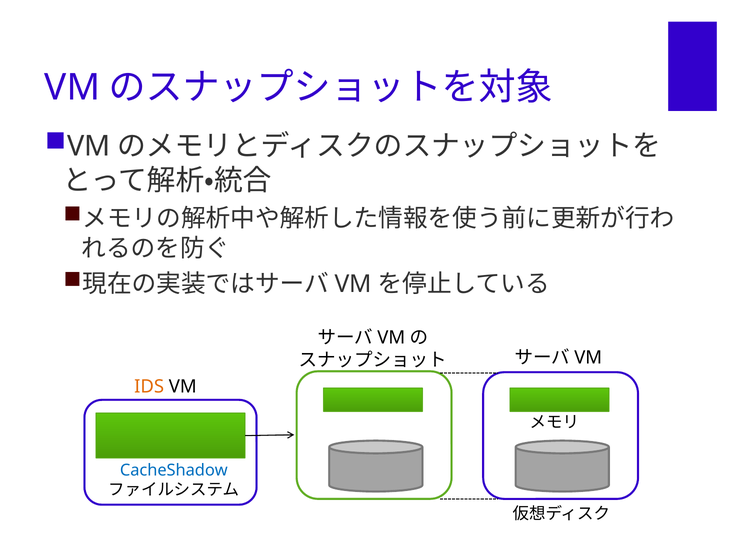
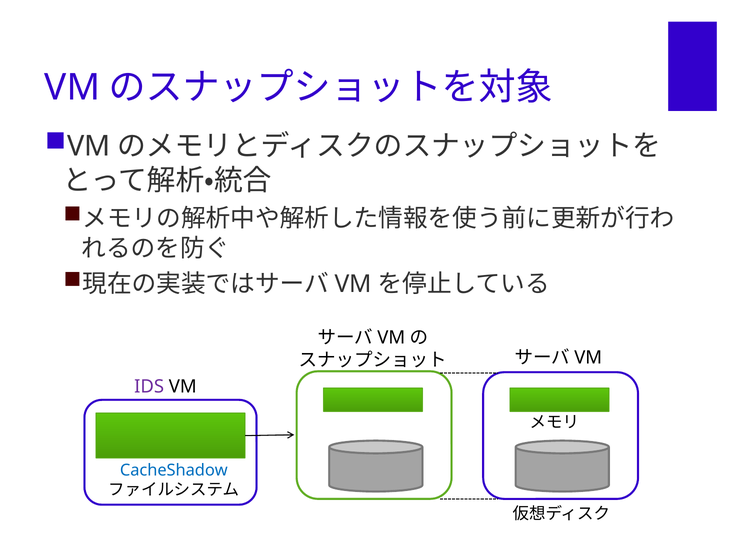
IDS colour: orange -> purple
